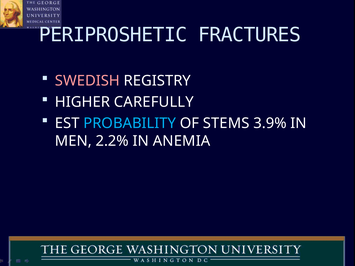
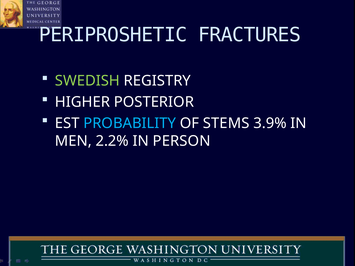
SWEDISH colour: pink -> light green
CAREFULLY: CAREFULLY -> POSTERIOR
ANEMIA: ANEMIA -> PERSON
